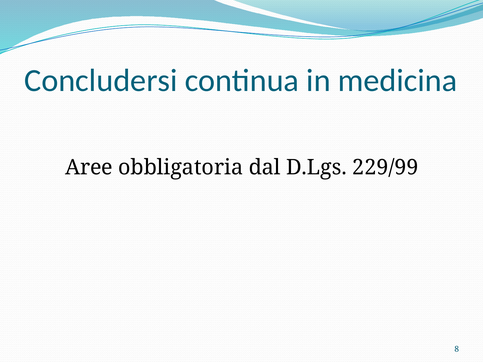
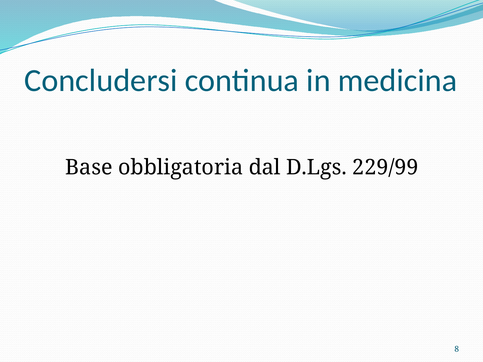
Aree: Aree -> Base
